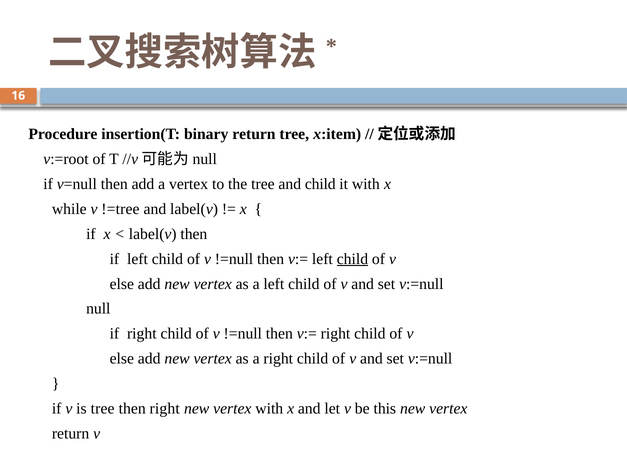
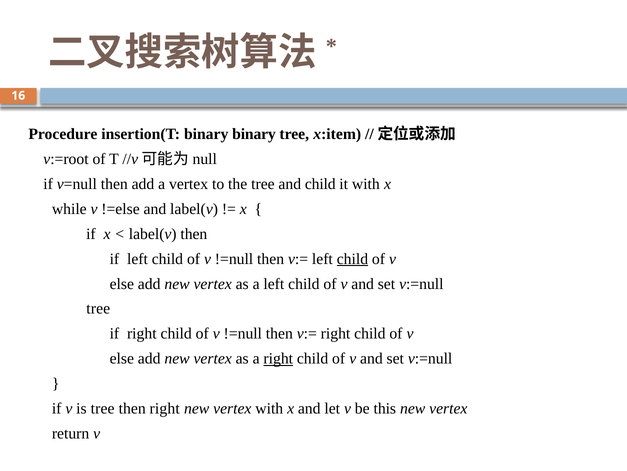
binary return: return -> binary
!=tree: !=tree -> !=else
null at (98, 308): null -> tree
right at (278, 358) underline: none -> present
